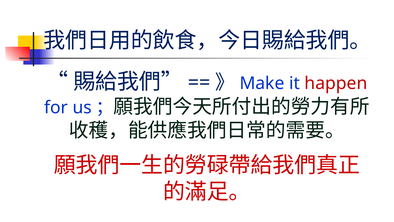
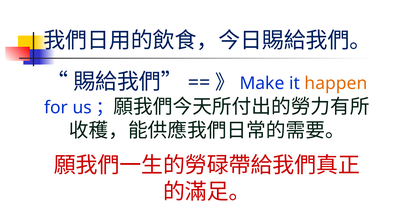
happen colour: red -> orange
